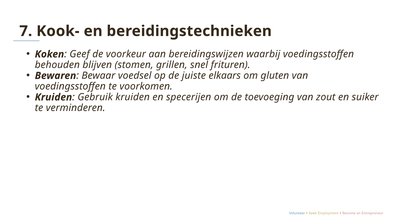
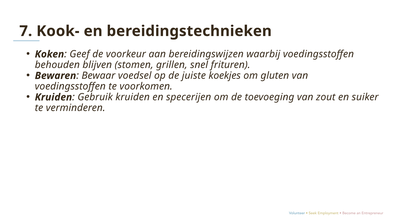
elkaars: elkaars -> koekjes
